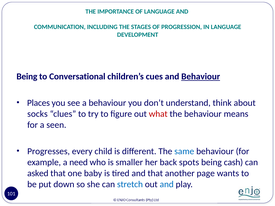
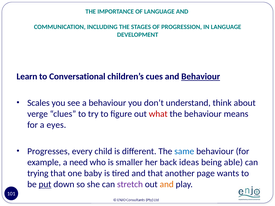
Being at (27, 77): Being -> Learn
Places: Places -> Scales
socks: socks -> verge
seen: seen -> eyes
spots: spots -> ideas
cash: cash -> able
asked: asked -> trying
put underline: none -> present
stretch colour: blue -> purple
and at (167, 184) colour: blue -> orange
